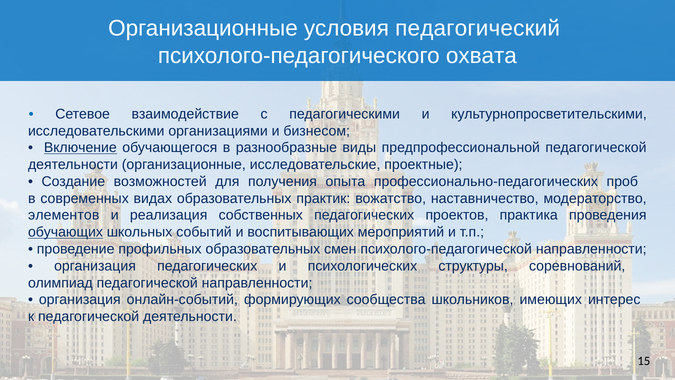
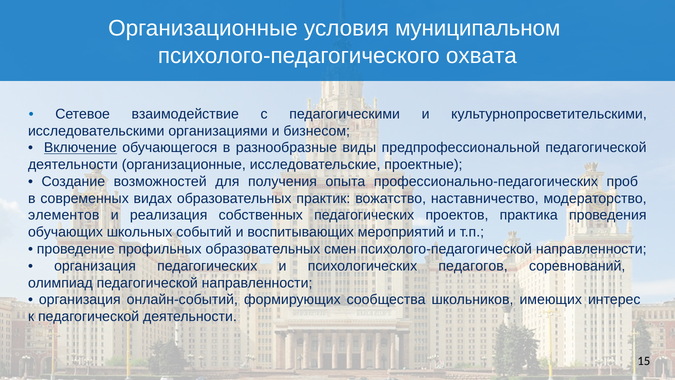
педагогический: педагогический -> муниципальном
обучающих underline: present -> none
структуры: структуры -> педагогов
